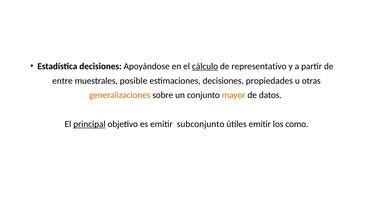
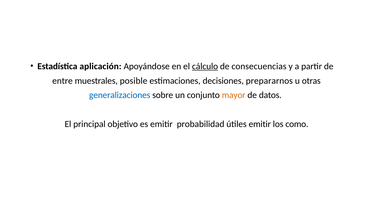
Estadística decisiones: decisiones -> aplicación
representativo: representativo -> consecuencias
propiedades: propiedades -> prepararnos
generalizaciones colour: orange -> blue
principal underline: present -> none
subconjunto: subconjunto -> probabilidad
